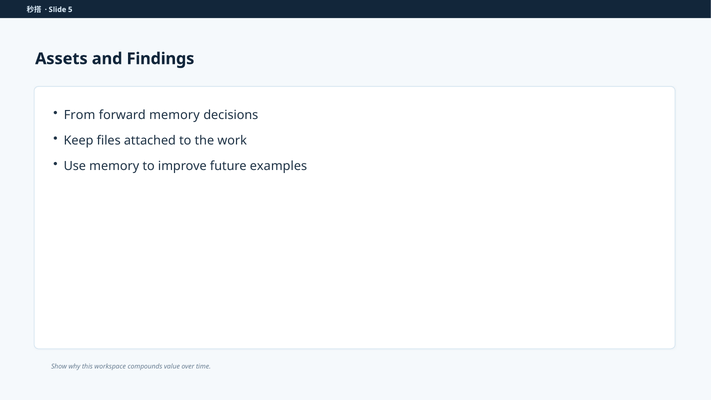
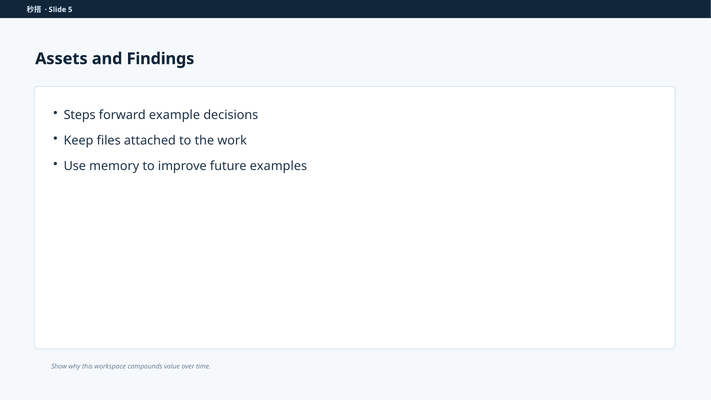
From: From -> Steps
forward memory: memory -> example
